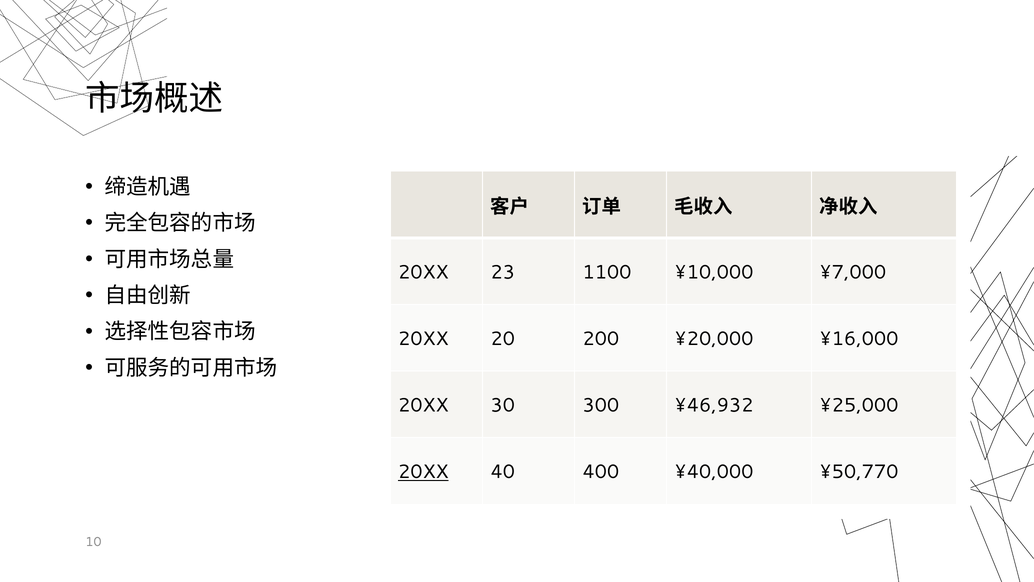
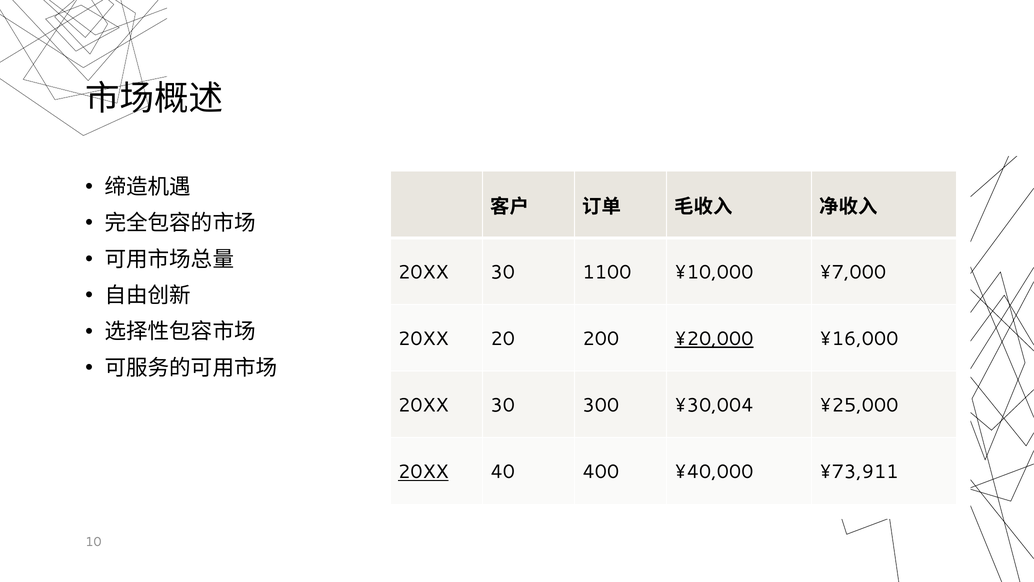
23 at (503, 272): 23 -> 30
¥20,000 underline: none -> present
¥46,932: ¥46,932 -> ¥30,004
¥50,770: ¥50,770 -> ¥73,911
